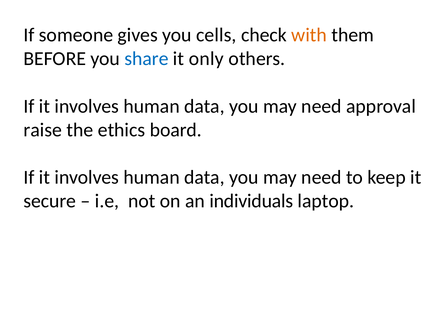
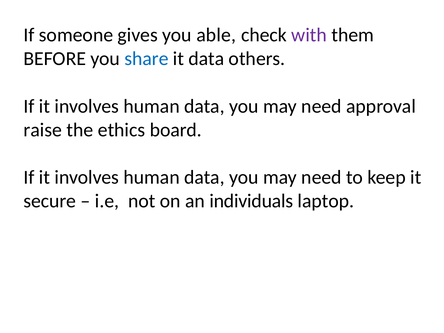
cells: cells -> able
with colour: orange -> purple
it only: only -> data
